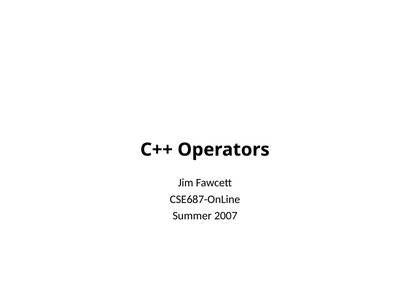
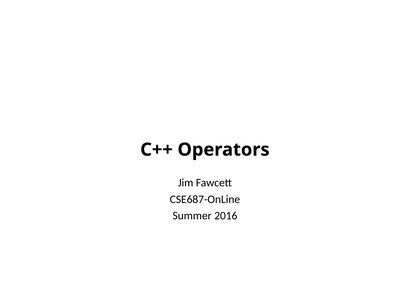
2007: 2007 -> 2016
